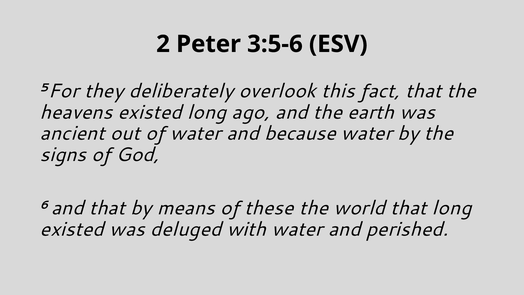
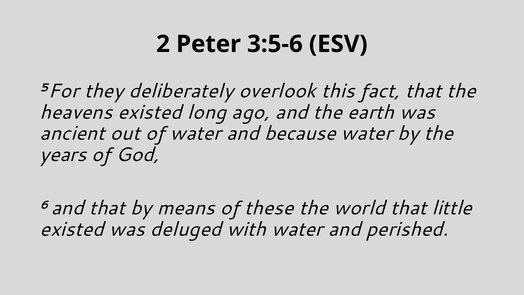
signs: signs -> years
that long: long -> little
